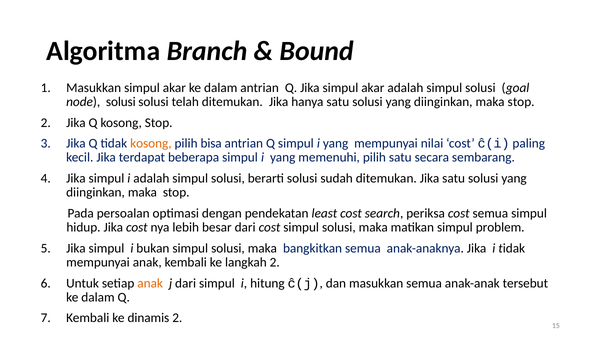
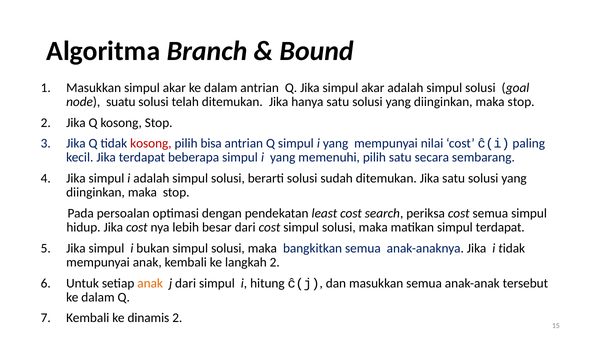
node solusi: solusi -> suatu
kosong at (151, 143) colour: orange -> red
simpul problem: problem -> terdapat
